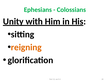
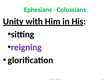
reigning colour: orange -> purple
